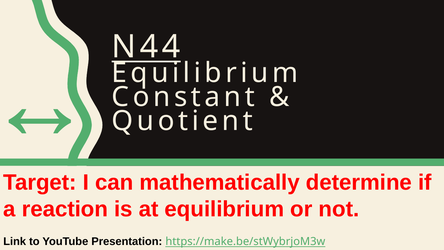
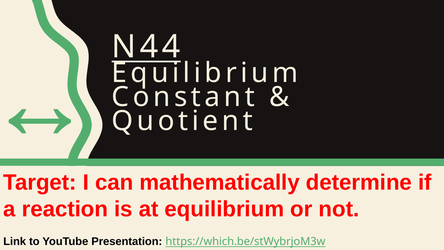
https://make.be/stWybrjoM3w: https://make.be/stWybrjoM3w -> https://which.be/stWybrjoM3w
